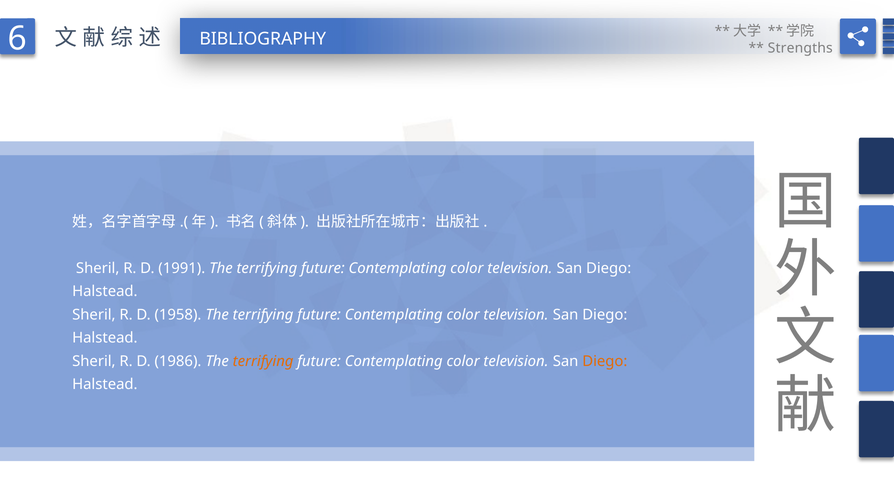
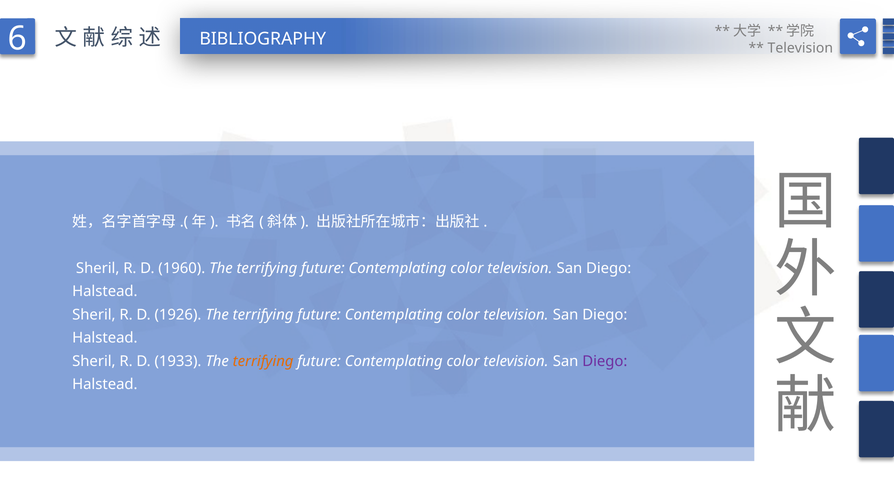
Strengths at (800, 48): Strengths -> Television
1991: 1991 -> 1960
1958: 1958 -> 1926
1986: 1986 -> 1933
Diego at (605, 361) colour: orange -> purple
